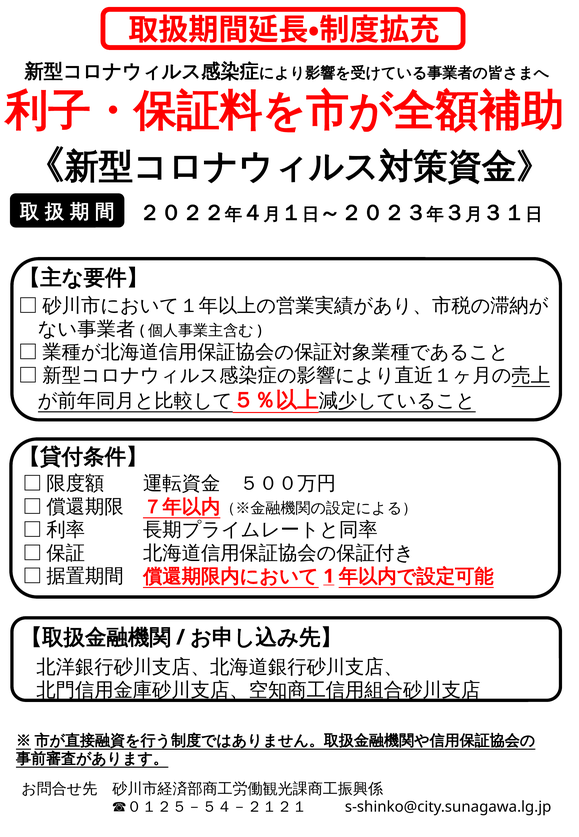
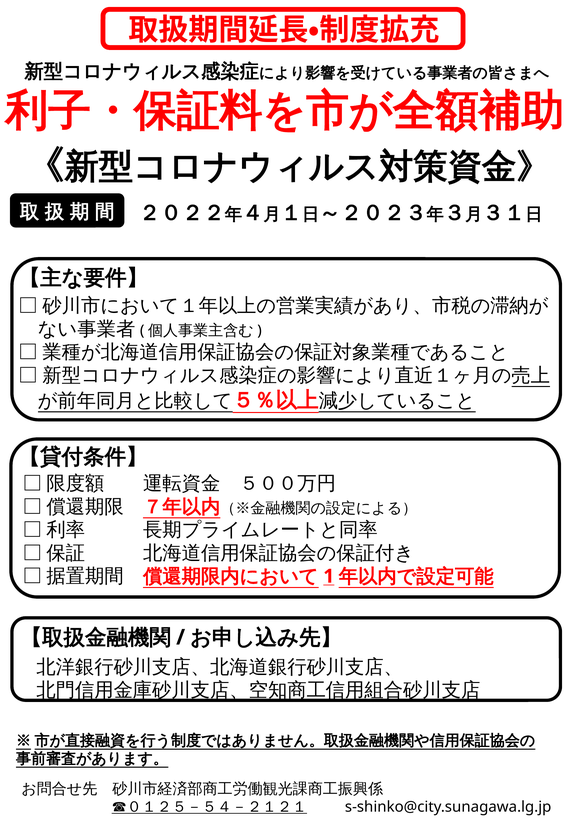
☎０１２５－５４－２１２１ underline: none -> present
